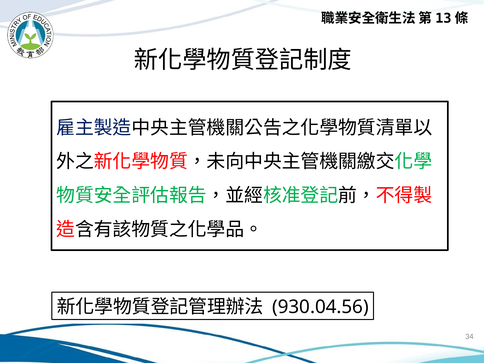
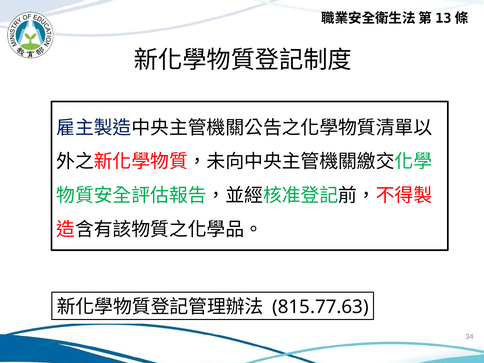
930.04.56: 930.04.56 -> 815.77.63
